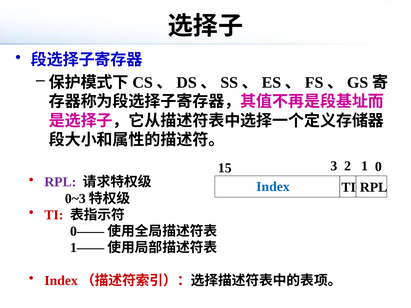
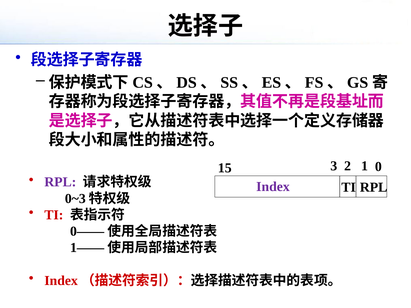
Index colour: blue -> purple
